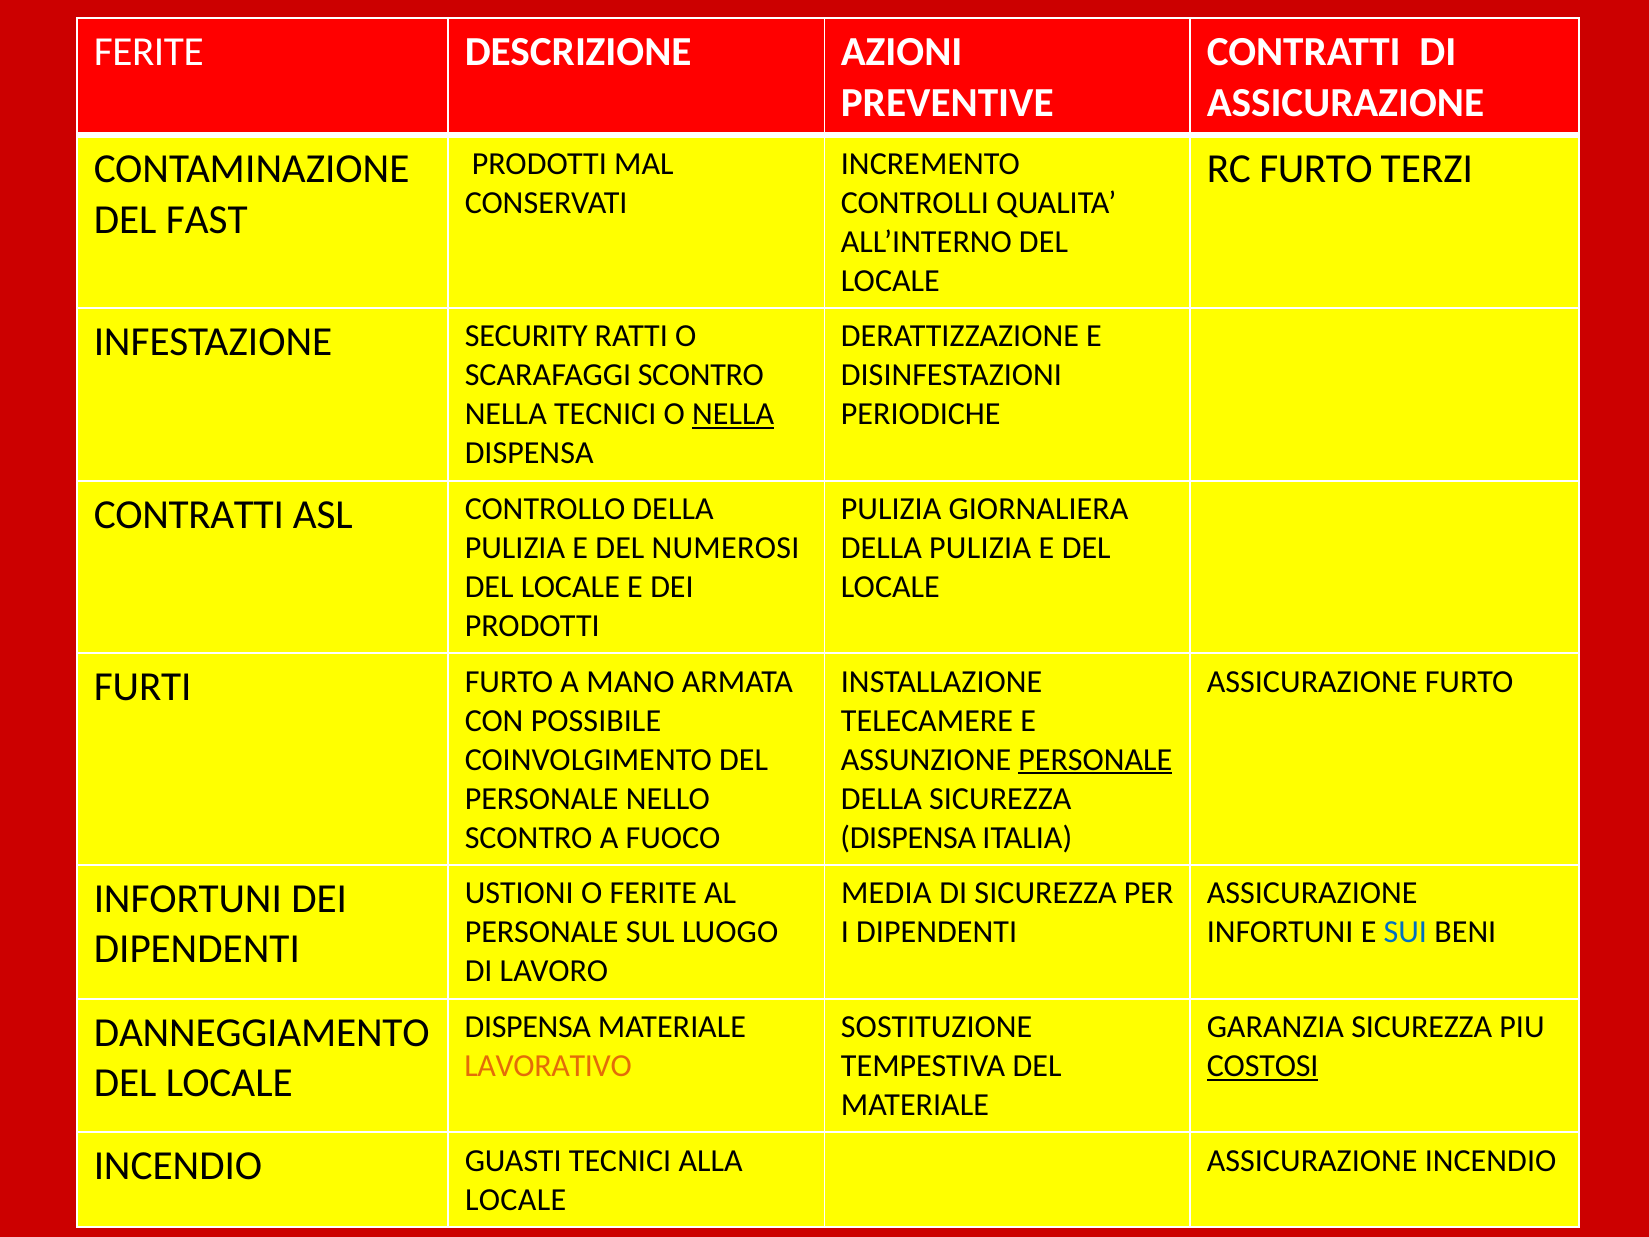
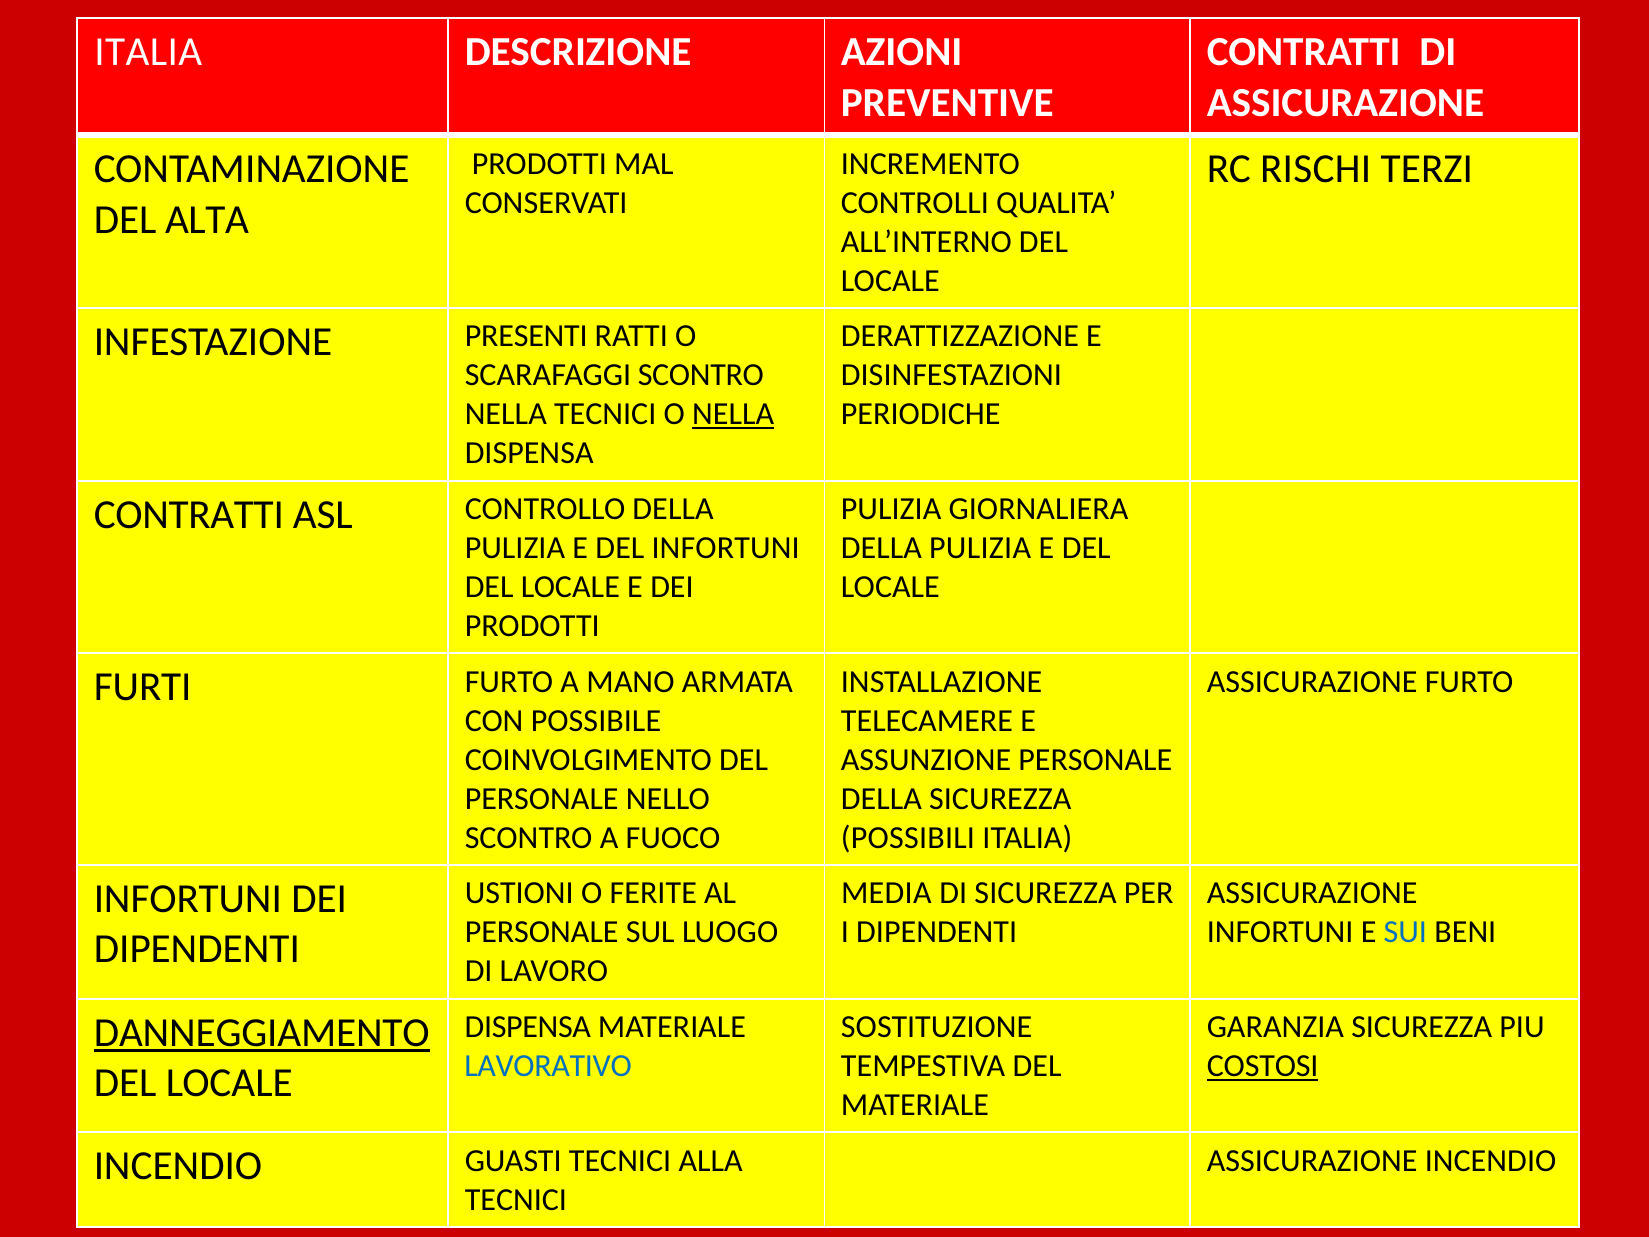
FERITE at (149, 52): FERITE -> ITALIA
RC FURTO: FURTO -> RISCHI
FAST: FAST -> ALTA
SECURITY: SECURITY -> PRESENTI
DEL NUMEROSI: NUMEROSI -> INFORTUNI
PERSONALE at (1095, 760) underline: present -> none
DISPENSA at (908, 838): DISPENSA -> POSSIBILI
DANNEGGIAMENTO underline: none -> present
LAVORATIVO colour: orange -> blue
LOCALE at (516, 1199): LOCALE -> TECNICI
